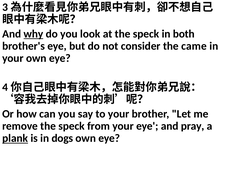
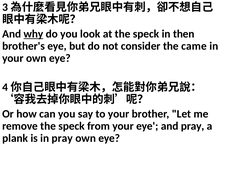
both: both -> then
plank underline: present -> none
in dogs: dogs -> pray
